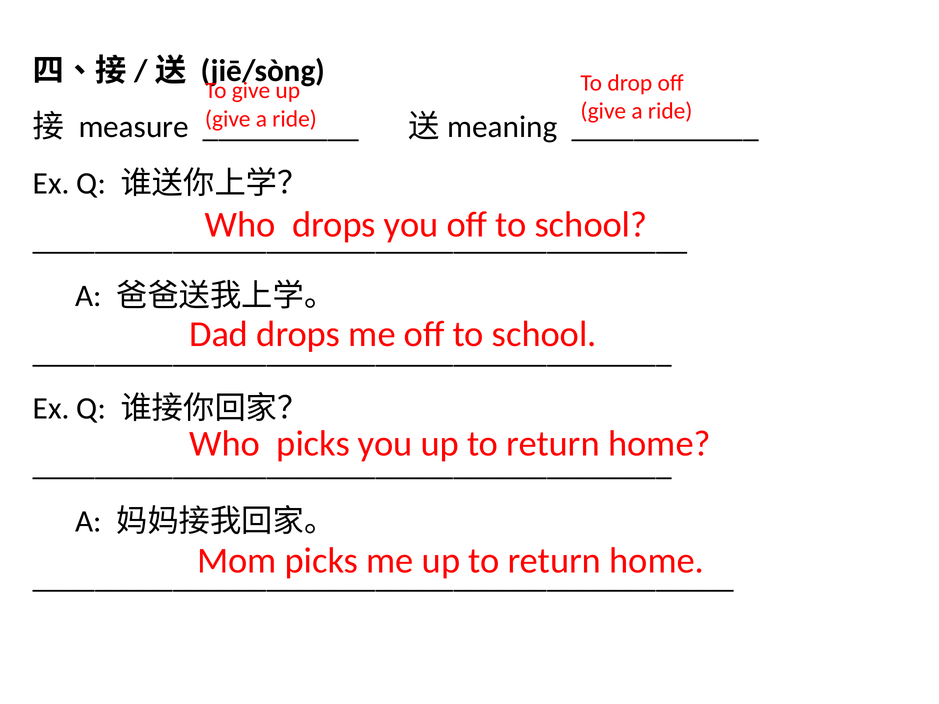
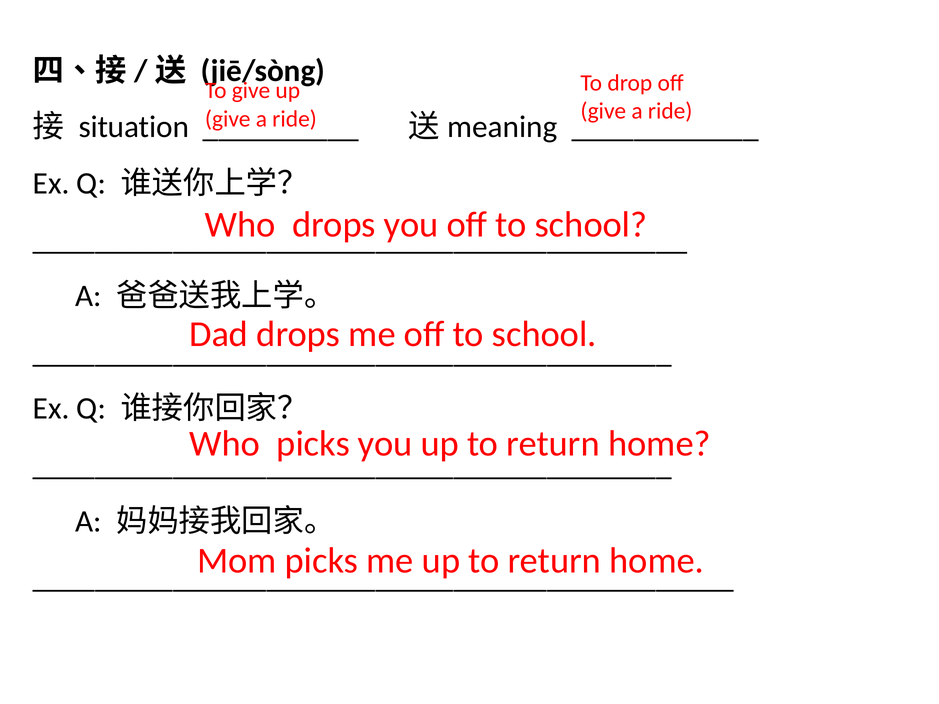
measure: measure -> situation
